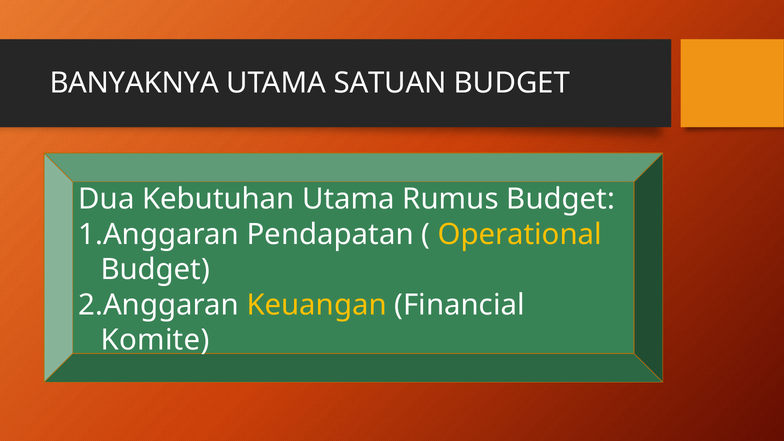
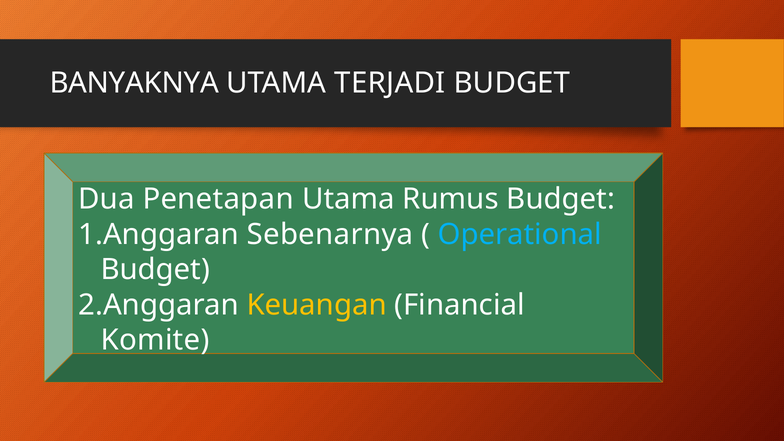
SATUAN: SATUAN -> TERJADI
Kebutuhan: Kebutuhan -> Penetapan
Pendapatan: Pendapatan -> Sebenarnya
Operational colour: yellow -> light blue
